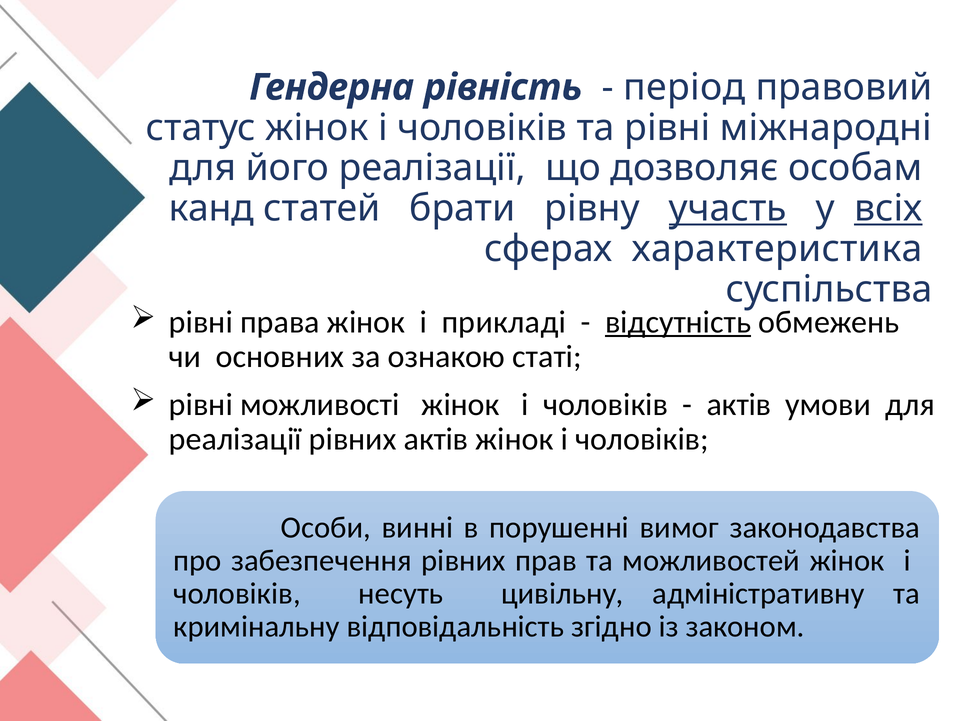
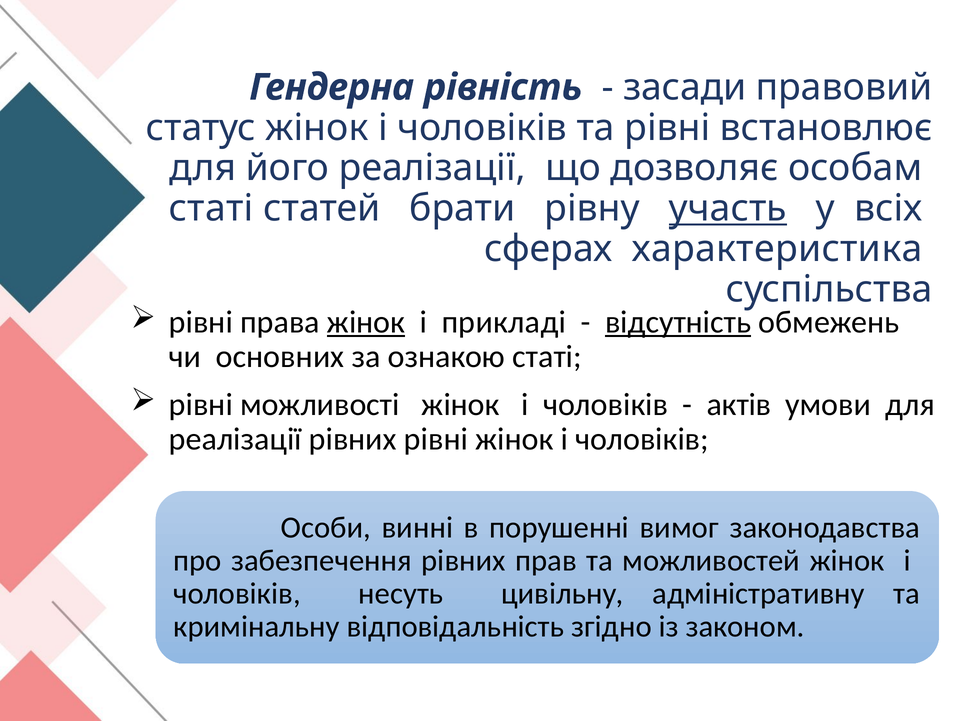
період: період -> засади
міжнародні: міжнародні -> встановлює
канд at (211, 209): канд -> статі
всіх underline: present -> none
жінок at (366, 322) underline: none -> present
рівних актів: актів -> рівні
